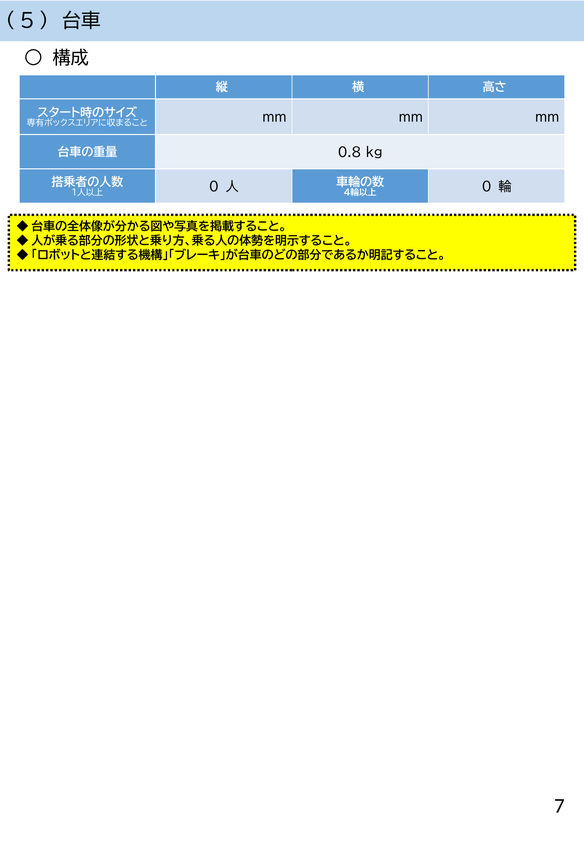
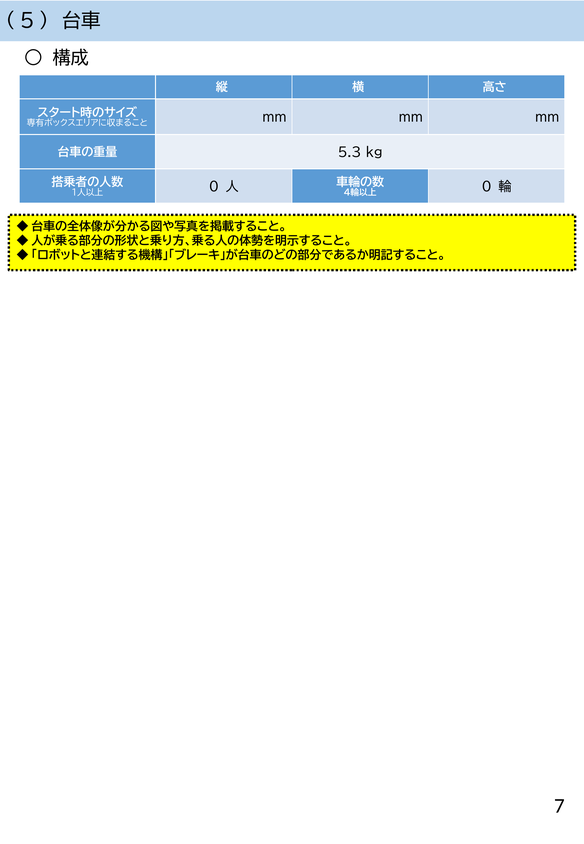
0.8: 0.8 -> 5.3
